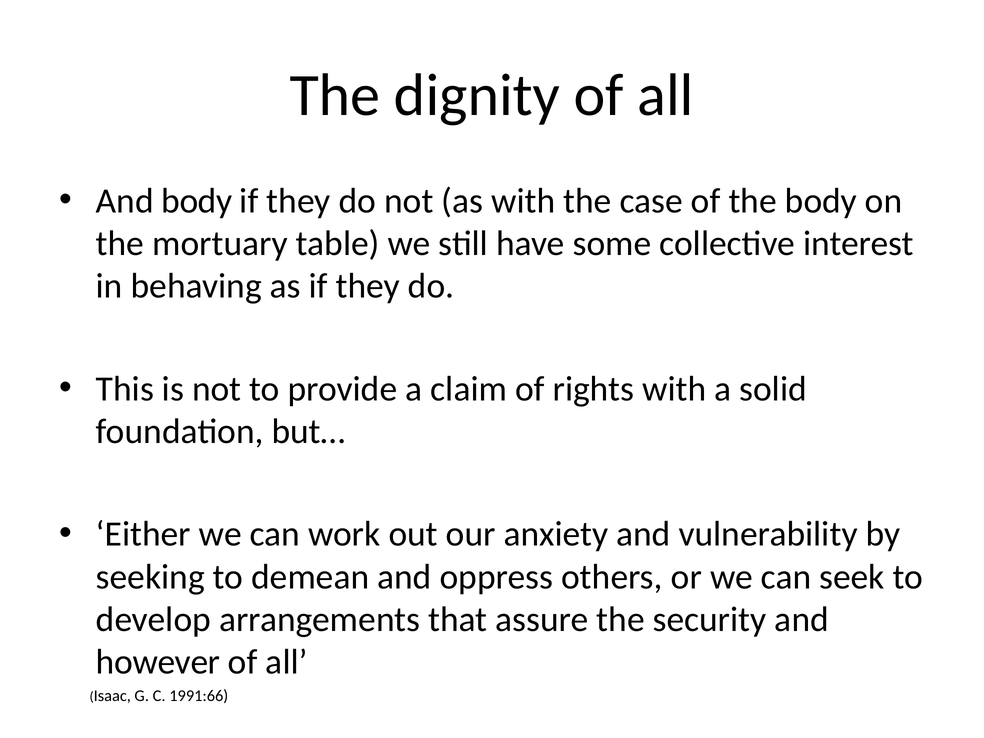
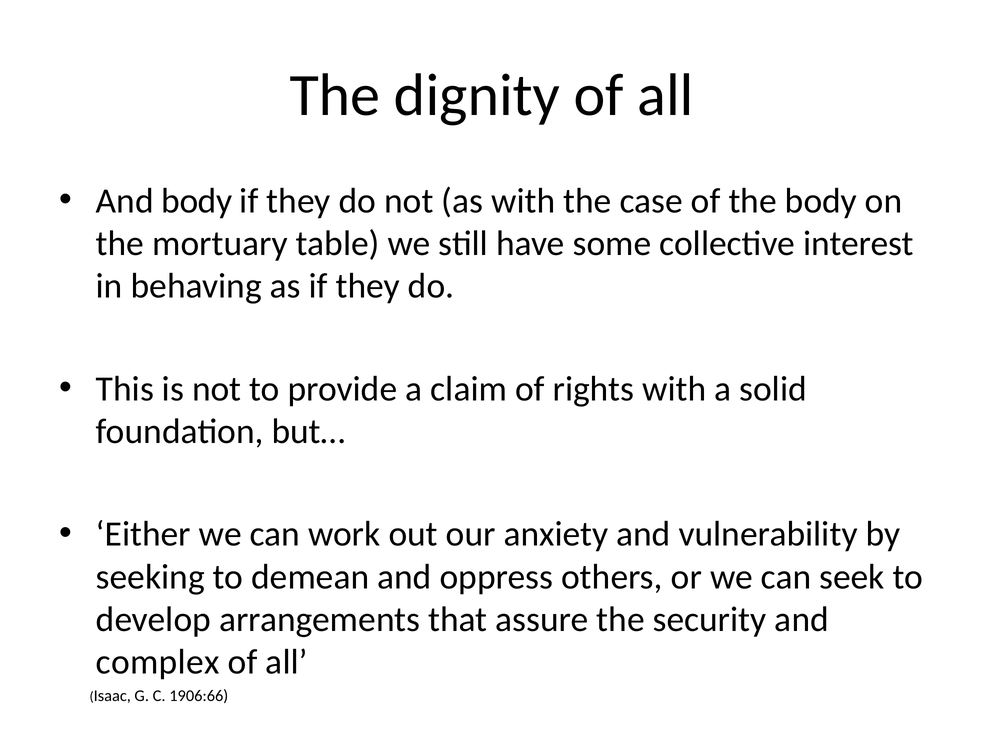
however: however -> complex
1991:66: 1991:66 -> 1906:66
